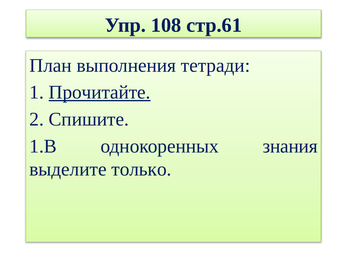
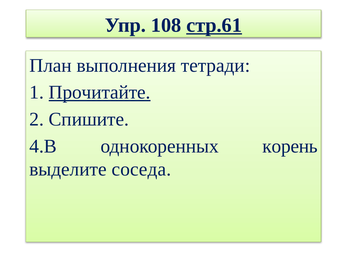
стр.61 underline: none -> present
1.В: 1.В -> 4.В
знания: знания -> корень
только: только -> соседа
